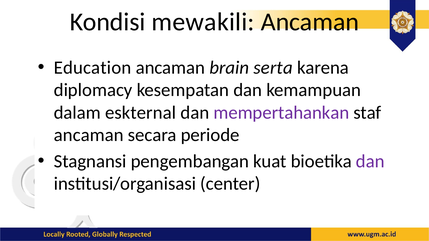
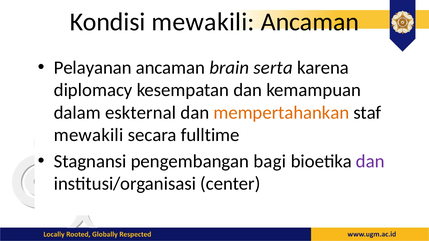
Education: Education -> Pelayanan
mempertahankan colour: purple -> orange
ancaman at (89, 135): ancaman -> mewakili
periode: periode -> fulltime
kuat: kuat -> bagi
